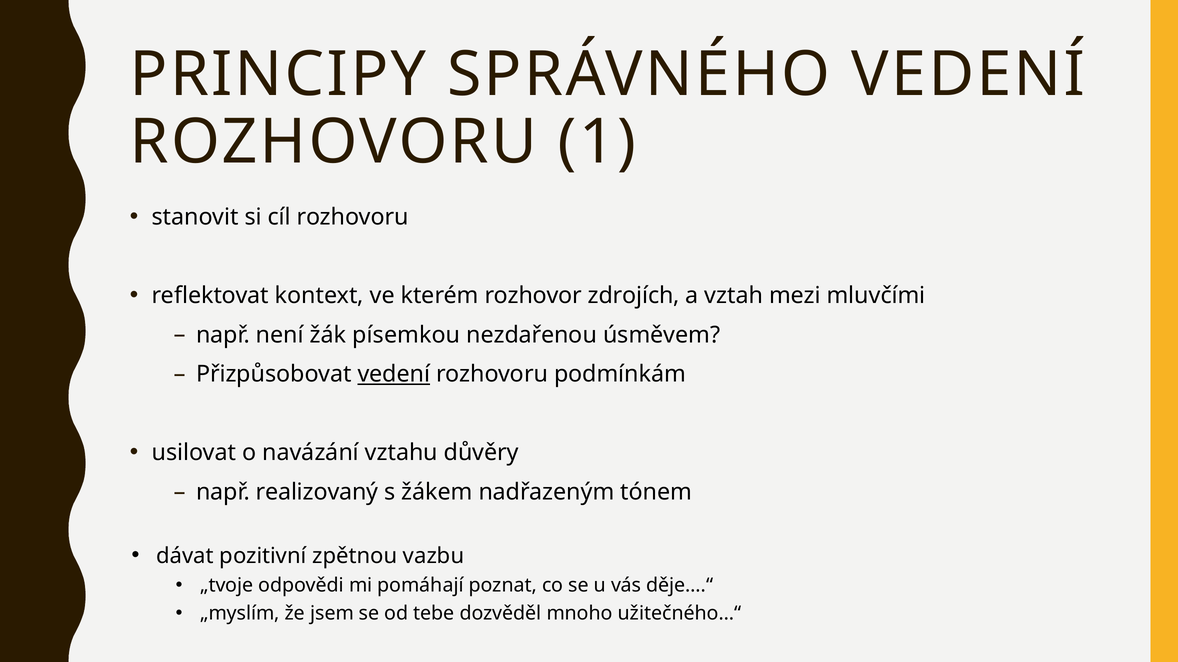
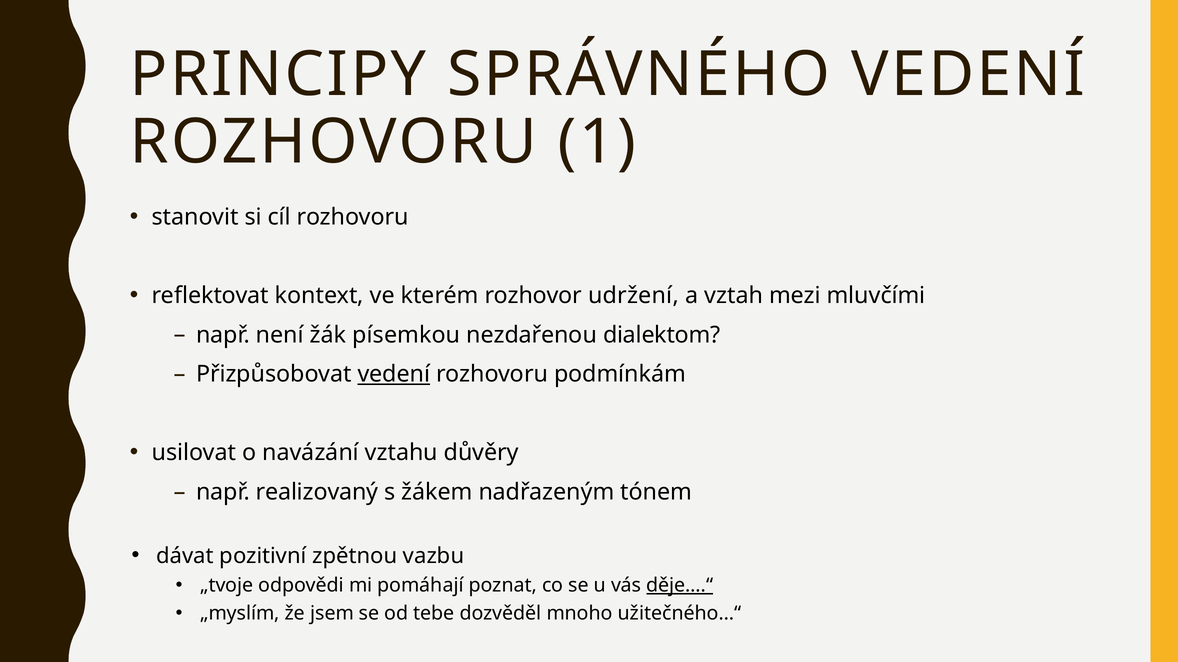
zdrojích: zdrojích -> udržení
úsměvem: úsměvem -> dialektom
děje….“ underline: none -> present
